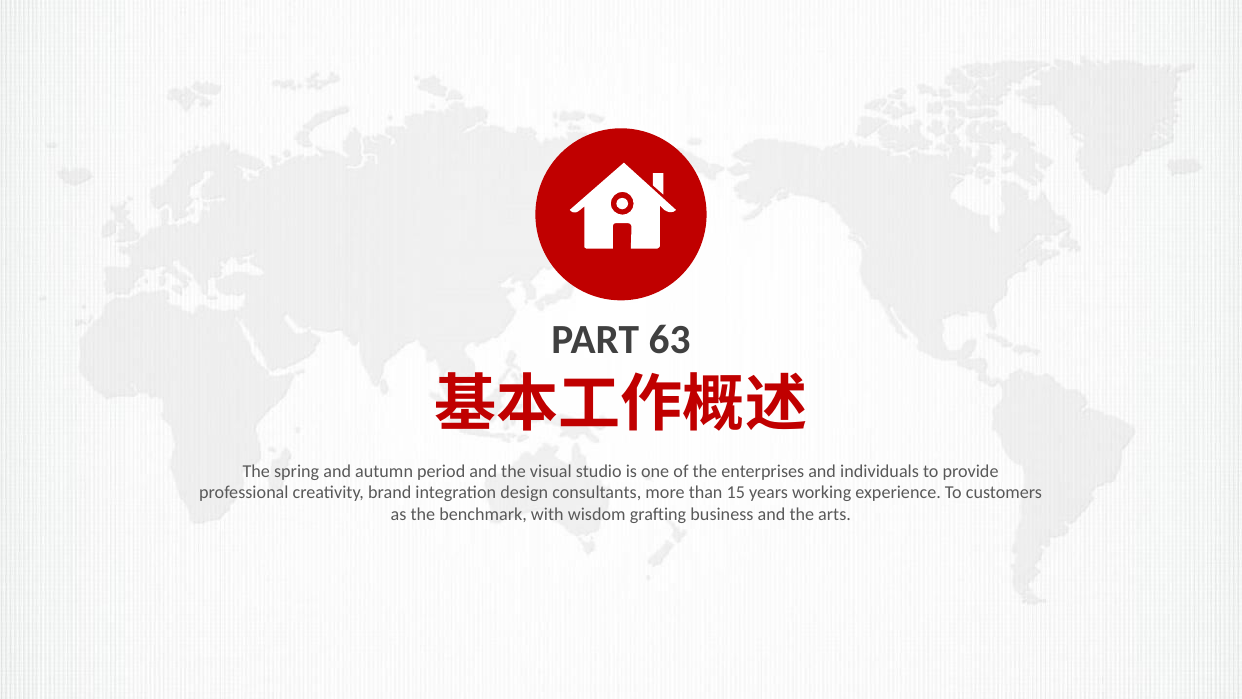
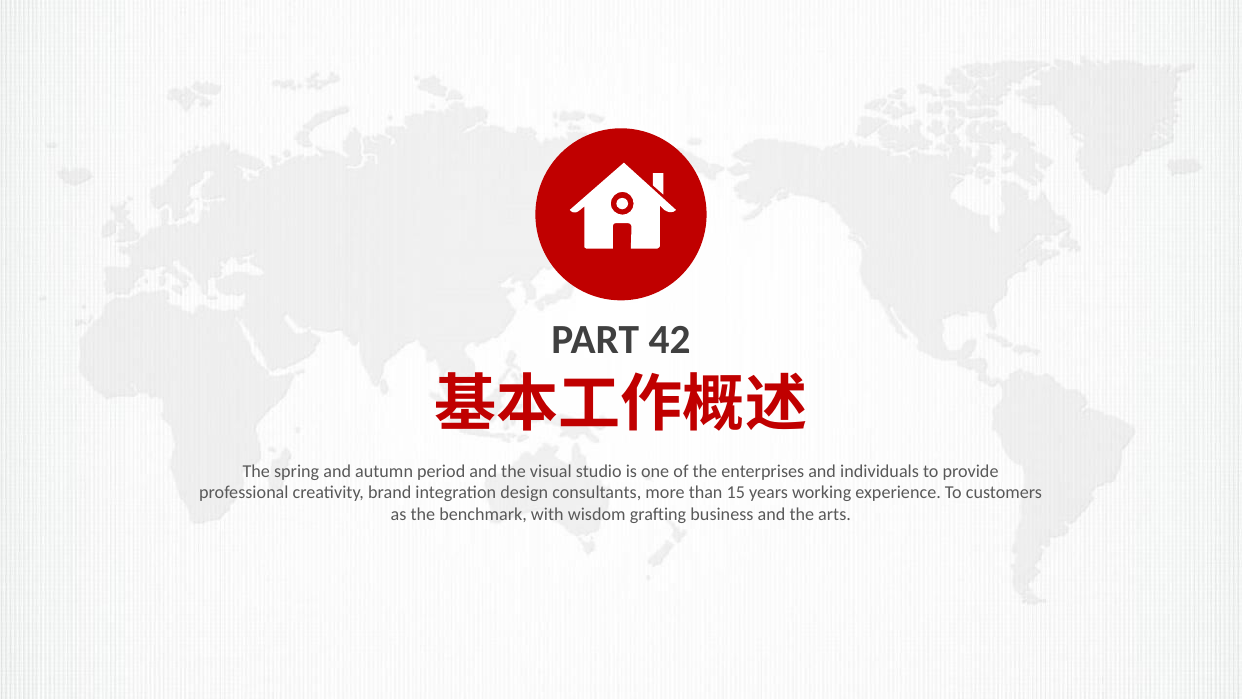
63: 63 -> 42
